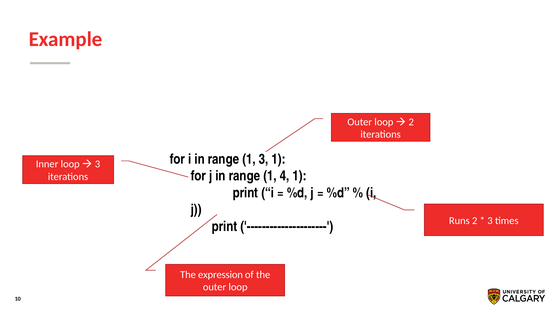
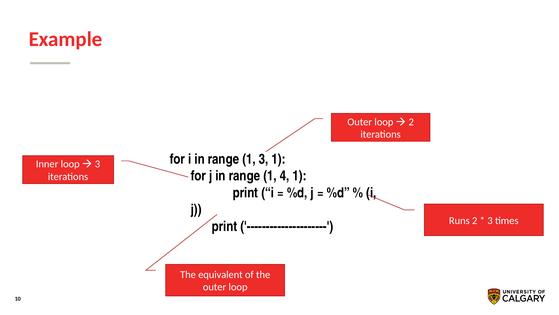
expression: expression -> equivalent
